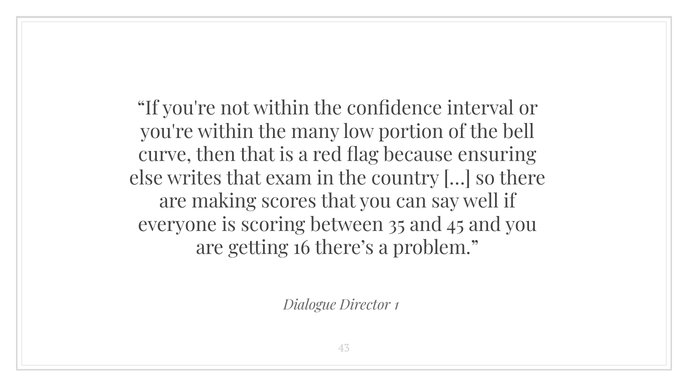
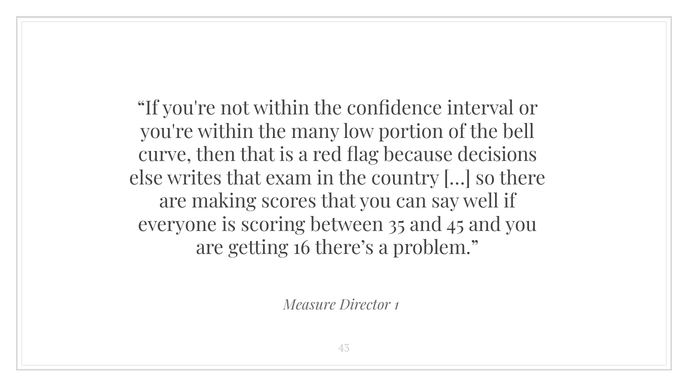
ensuring: ensuring -> decisions
Dialogue: Dialogue -> Measure
